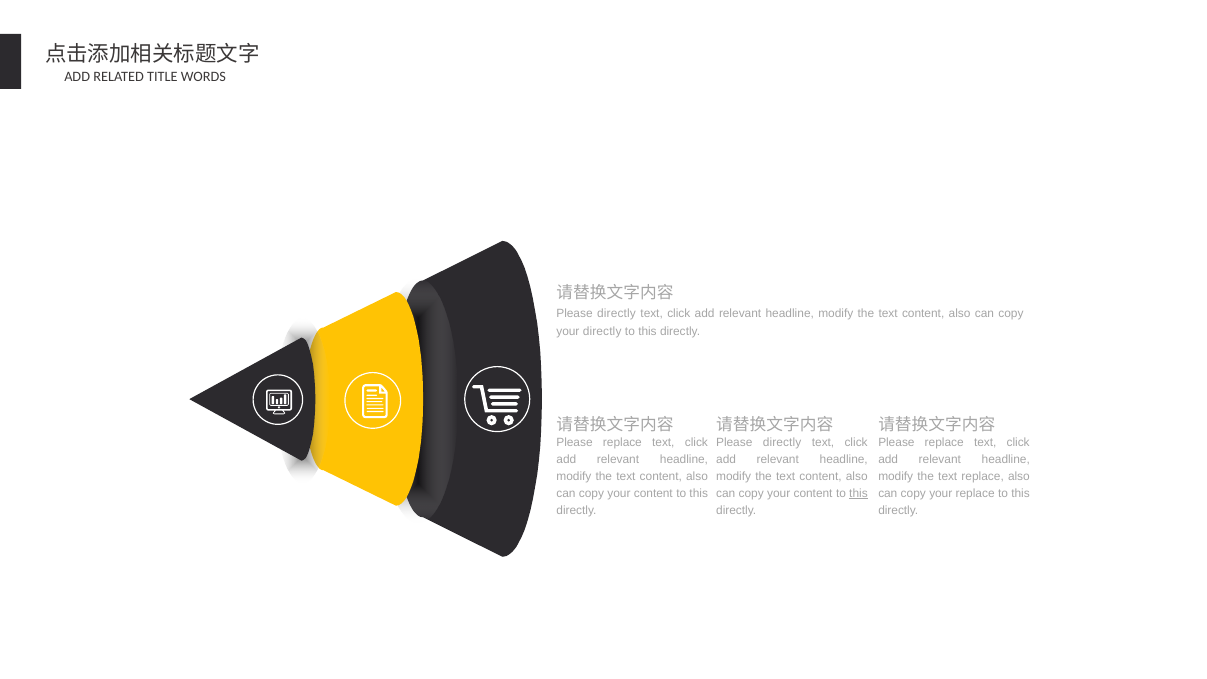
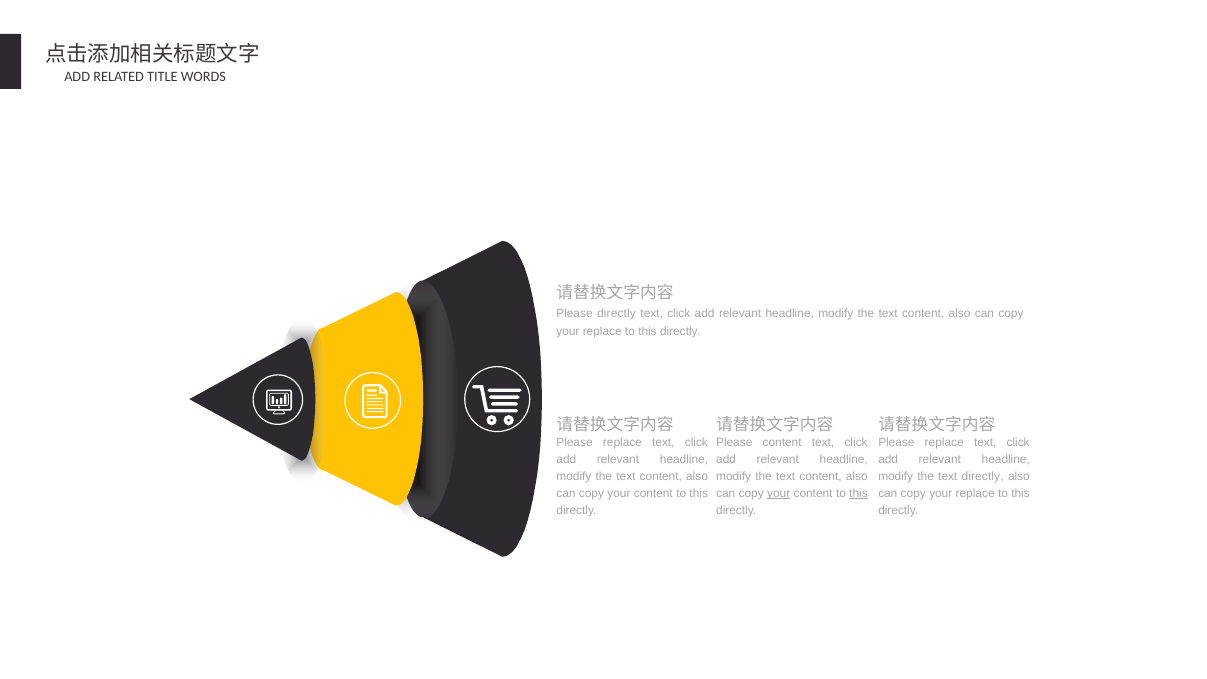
directly at (602, 331): directly -> replace
directly at (782, 442): directly -> content
text replace: replace -> directly
your at (779, 494) underline: none -> present
